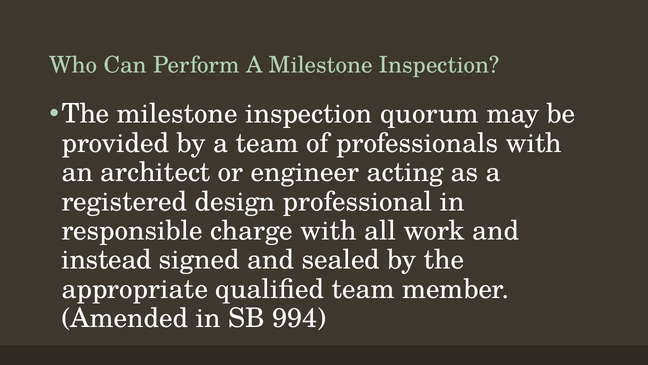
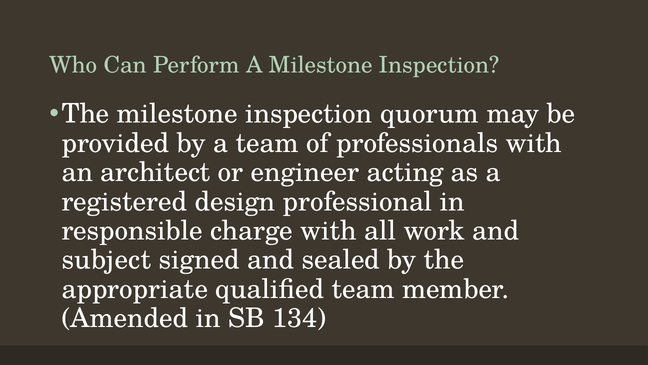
instead: instead -> subject
994: 994 -> 134
